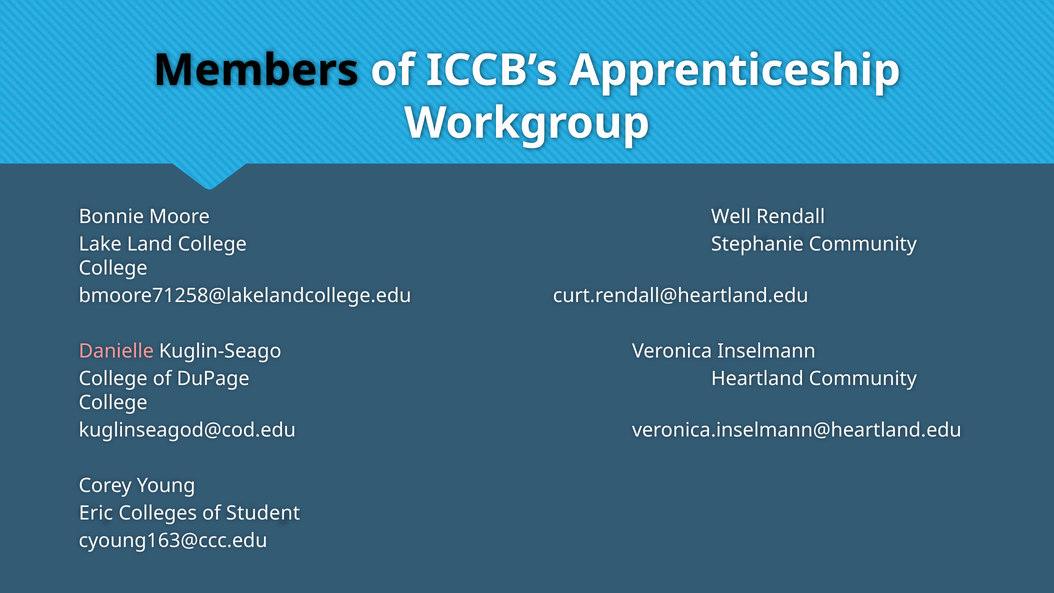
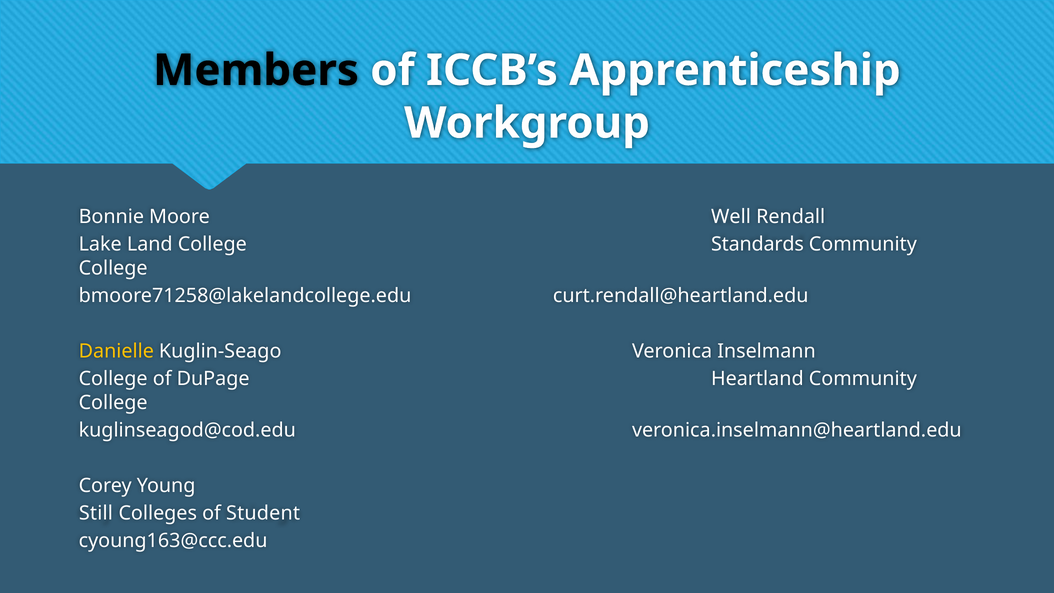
Stephanie: Stephanie -> Standards
Danielle colour: pink -> yellow
Eric: Eric -> Still
